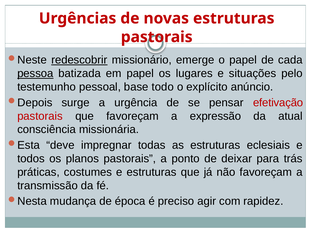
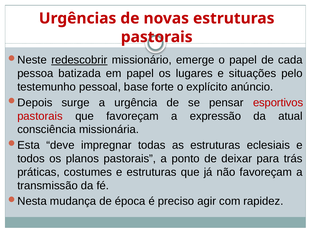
pessoa underline: present -> none
todo: todo -> forte
efetivação: efetivação -> esportivos
